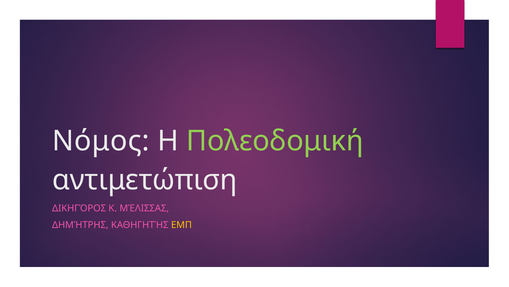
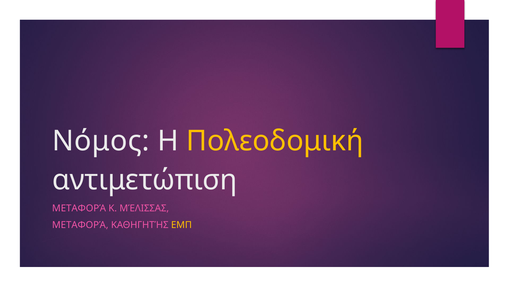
Πολεοδομική colour: light green -> yellow
ΔΙΚΗΓΌΡΟΣ at (79, 208): ΔΙΚΗΓΌΡΟΣ -> ΜΕΤΑΦΟΡΆ
ΔΗΜΉΤΡΗΣ at (80, 225): ΔΗΜΉΤΡΗΣ -> ΜΕΤΑΦΟΡΆ
